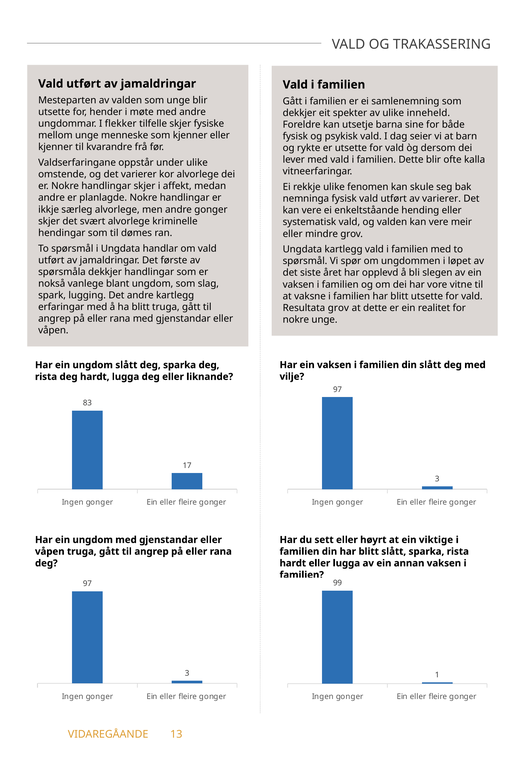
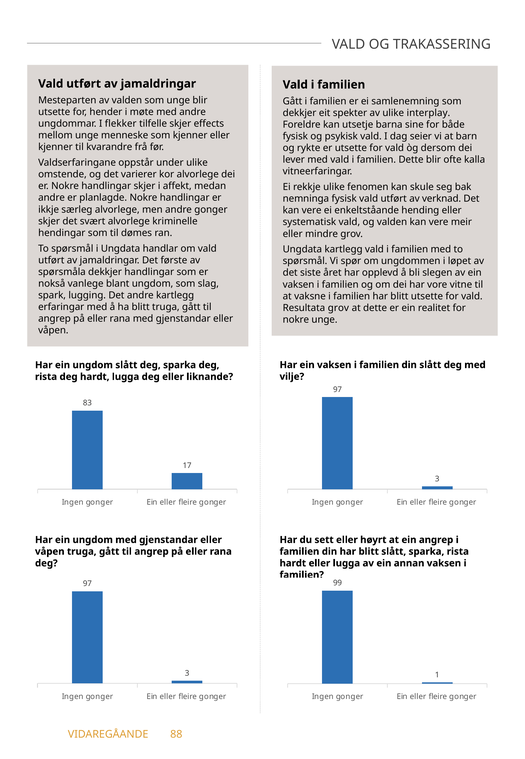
inneheld: inneheld -> interplay
fysiske: fysiske -> effects
av varierer: varierer -> verknad
ein viktige: viktige -> angrep
13: 13 -> 88
